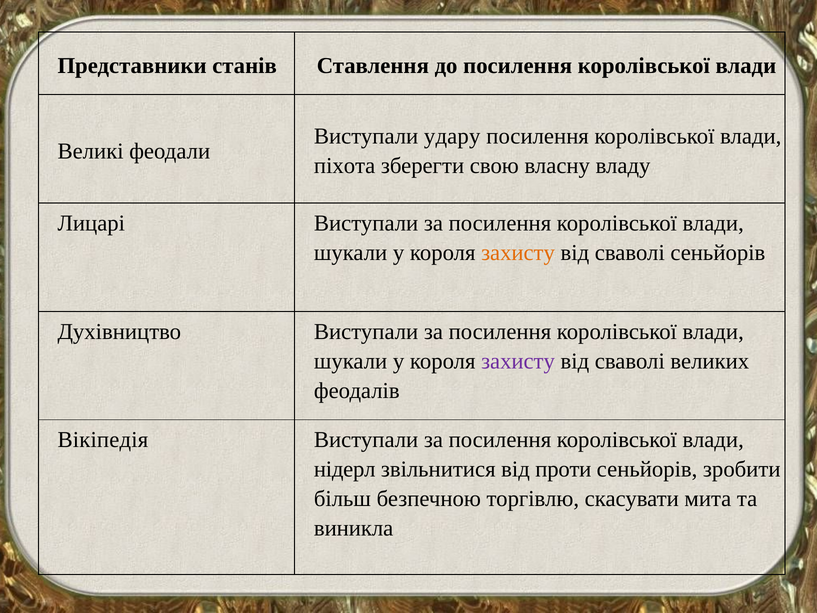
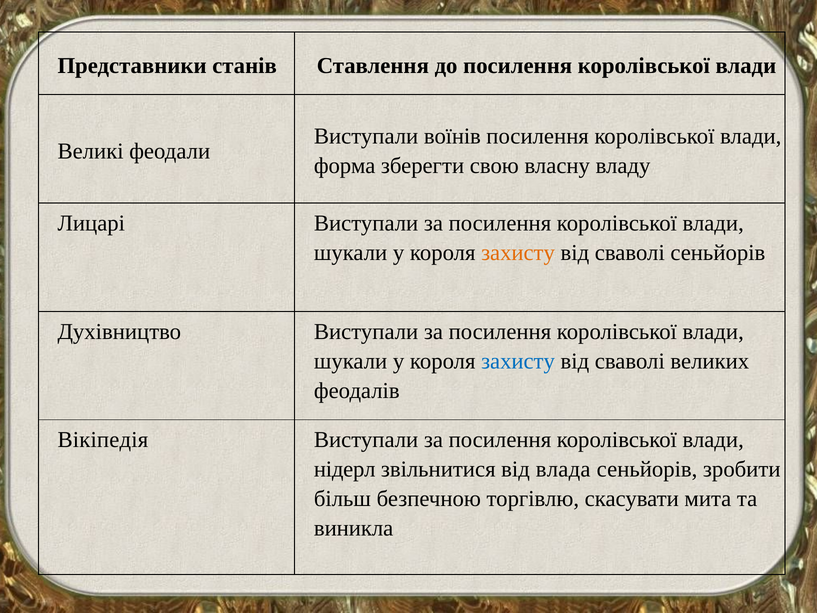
удару: удару -> воїнів
піхота: піхота -> форма
захисту at (518, 361) colour: purple -> blue
проти: проти -> влада
